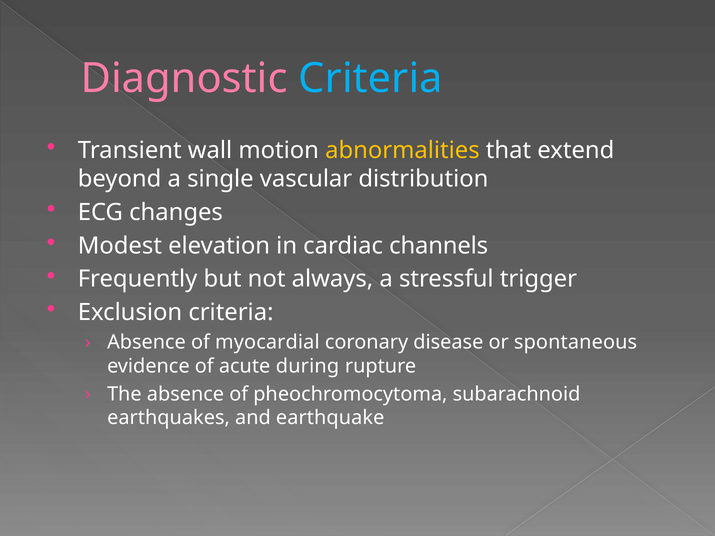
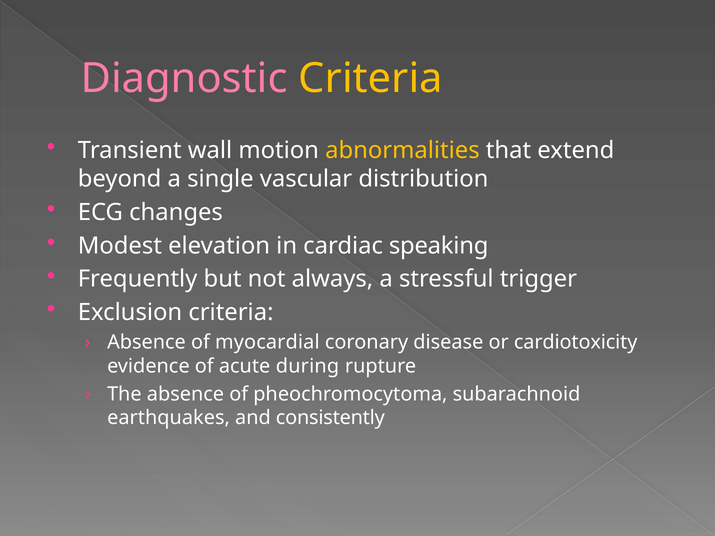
Criteria at (371, 79) colour: light blue -> yellow
channels: channels -> speaking
spontaneous: spontaneous -> cardiotoxicity
earthquake: earthquake -> consistently
